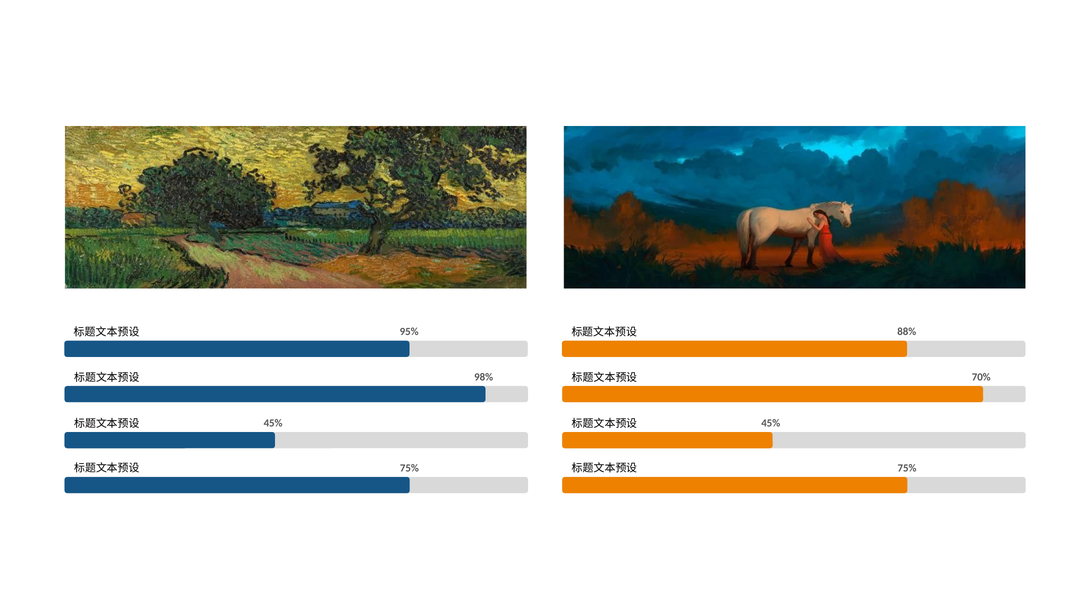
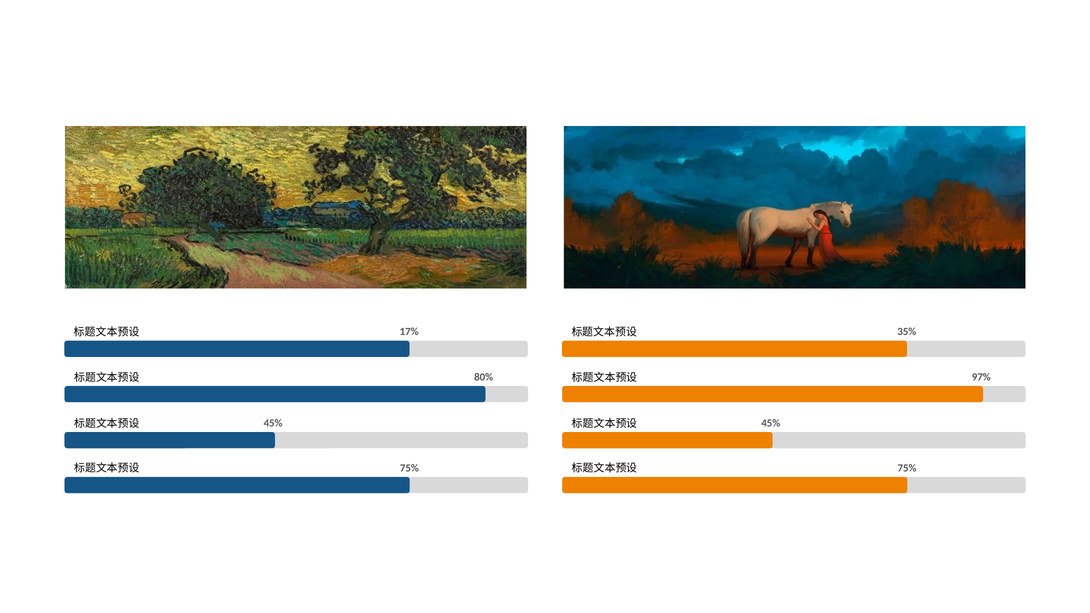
95%: 95% -> 17%
88%: 88% -> 35%
98%: 98% -> 80%
70%: 70% -> 97%
